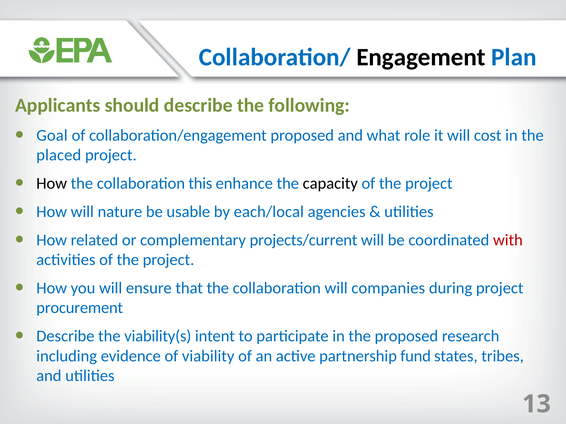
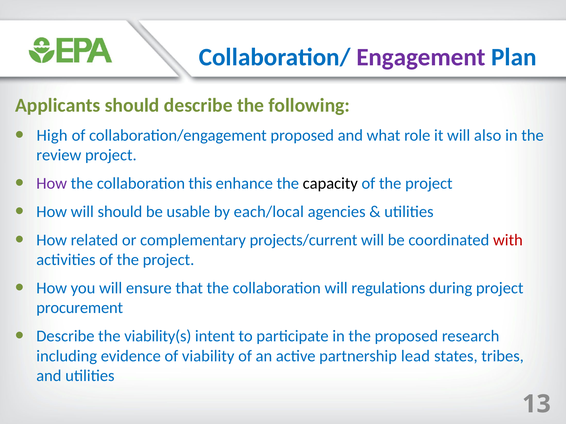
Engagement colour: black -> purple
Goal: Goal -> High
cost: cost -> also
placed: placed -> review
How at (52, 184) colour: black -> purple
will nature: nature -> should
companies: companies -> regulations
fund: fund -> lead
